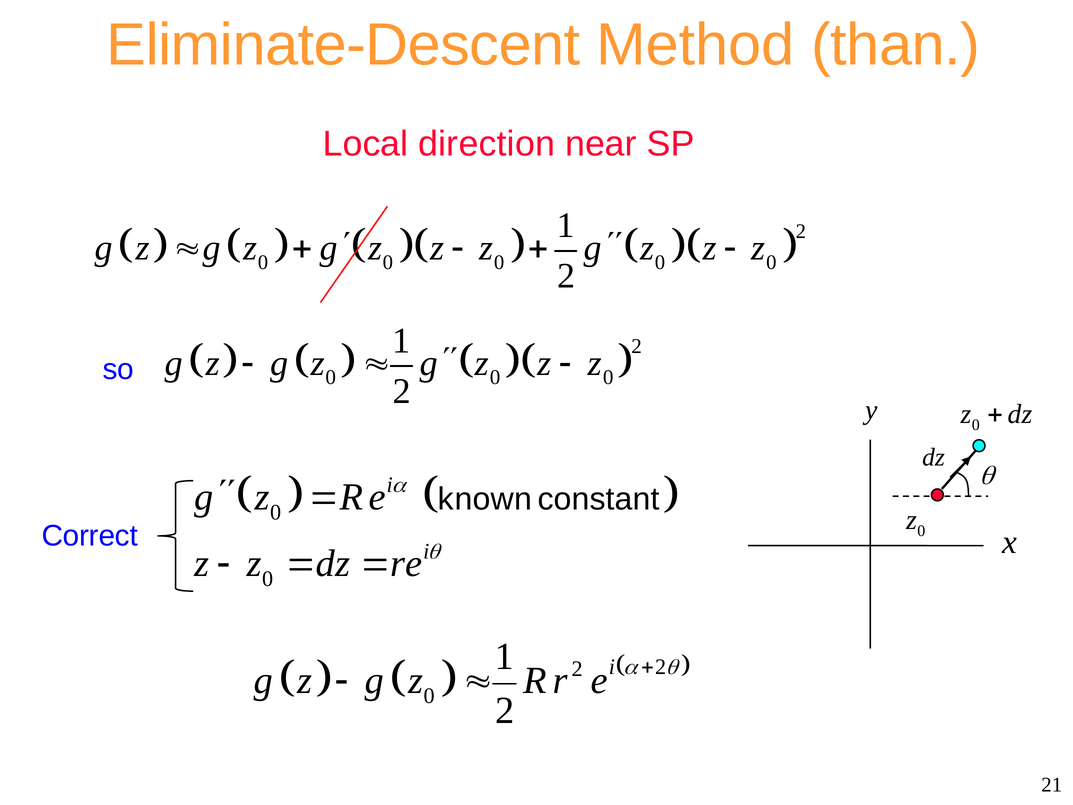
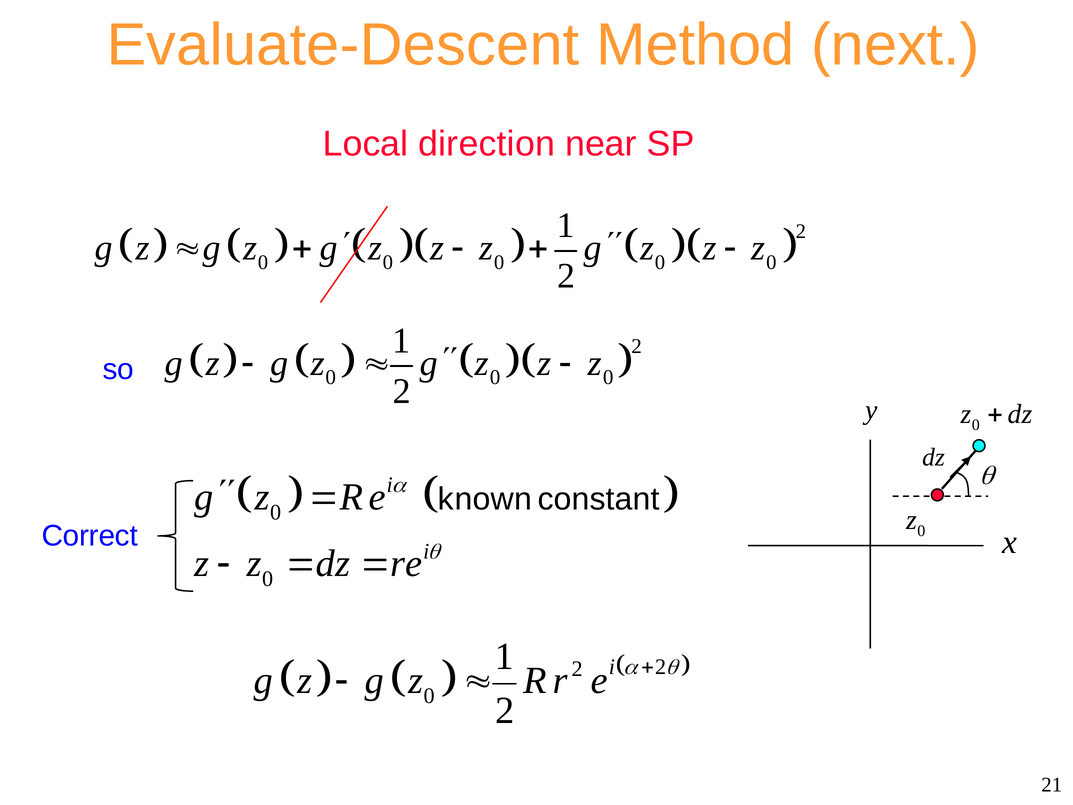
Eliminate-Descent: Eliminate-Descent -> Evaluate-Descent
than: than -> next
